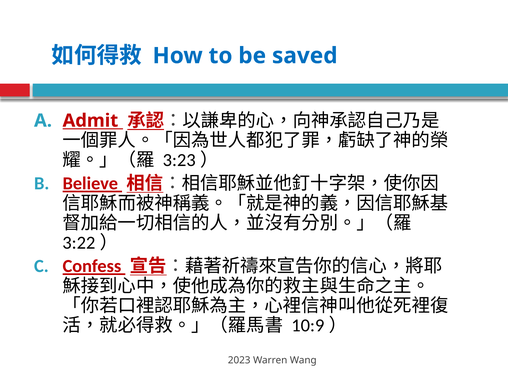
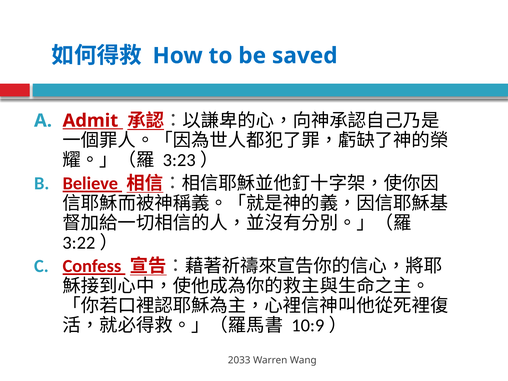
2023: 2023 -> 2033
